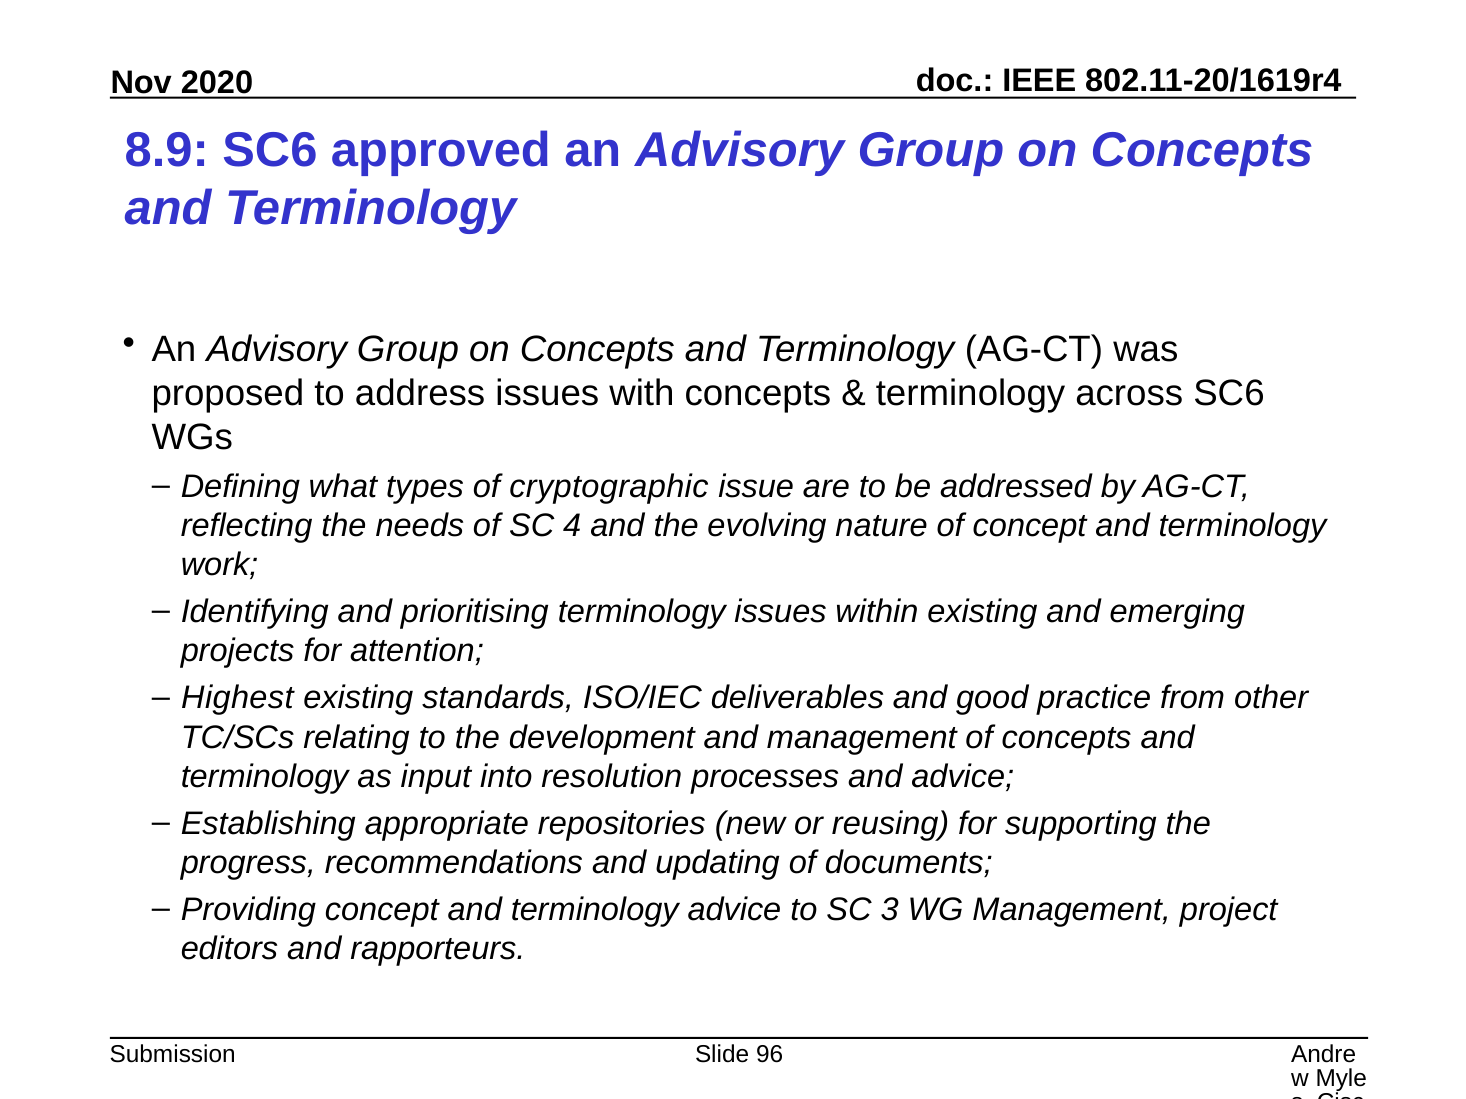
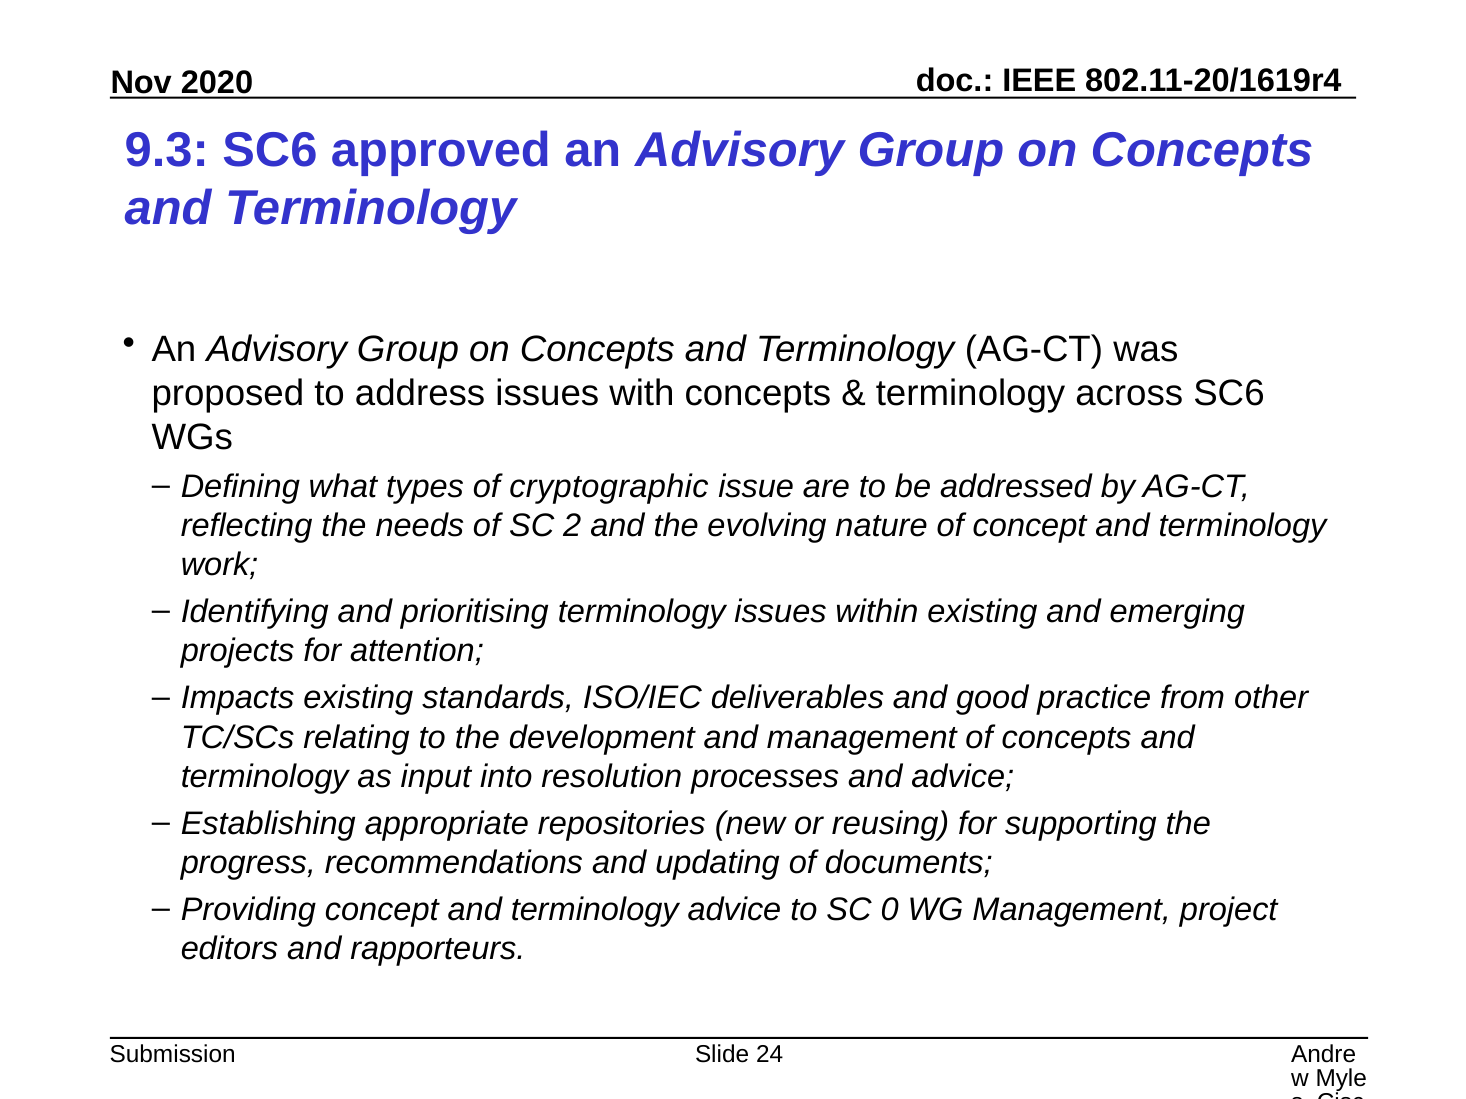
8.9: 8.9 -> 9.3
4: 4 -> 2
Highest: Highest -> Impacts
3: 3 -> 0
96: 96 -> 24
